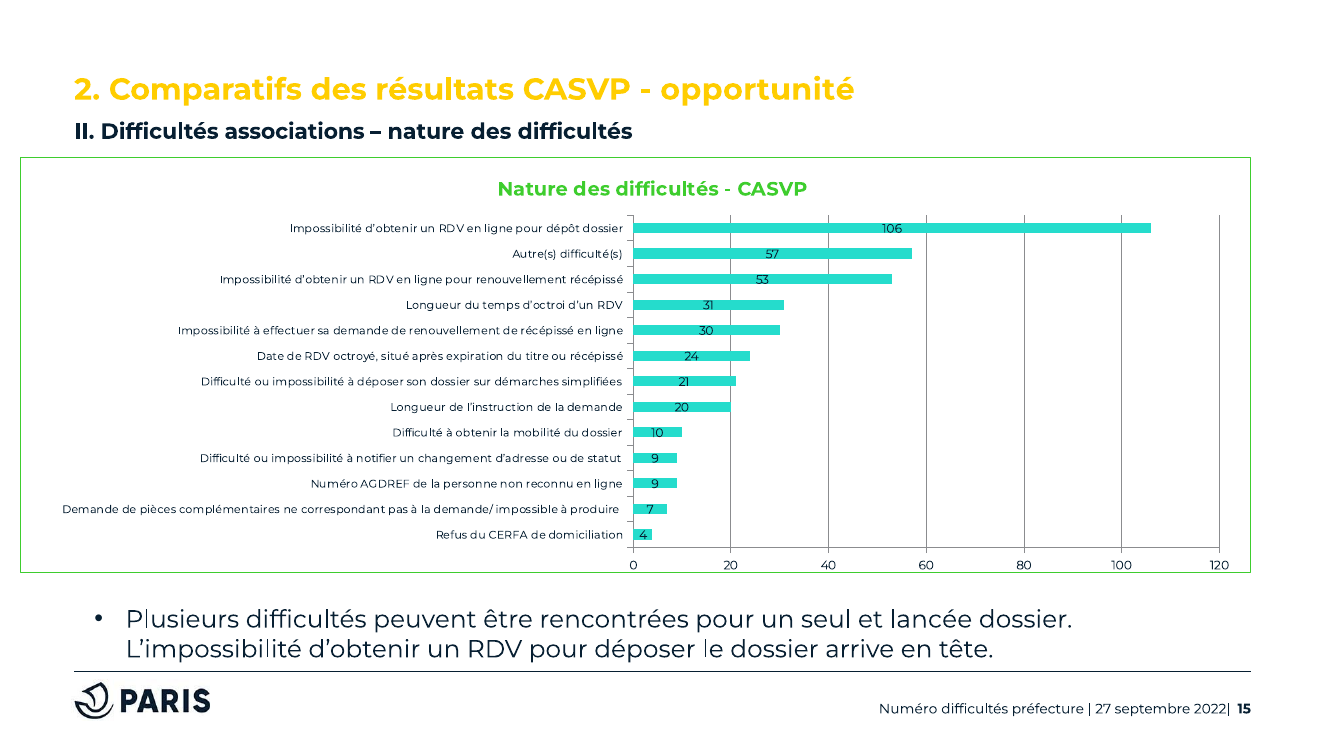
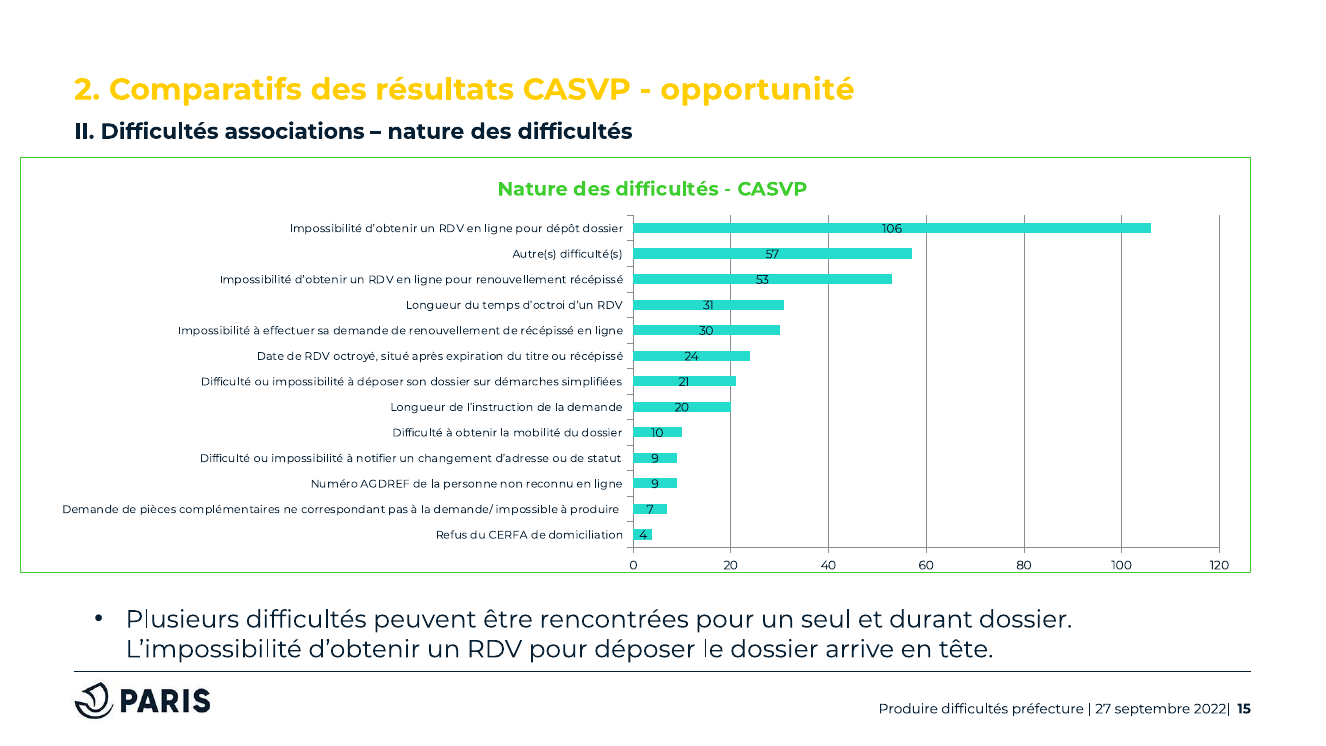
lancée: lancée -> durant
Numéro at (908, 709): Numéro -> Produire
